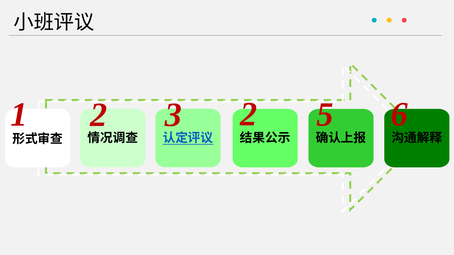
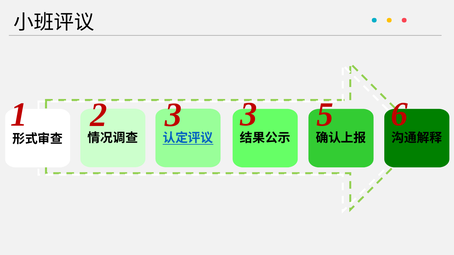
3 2: 2 -> 3
